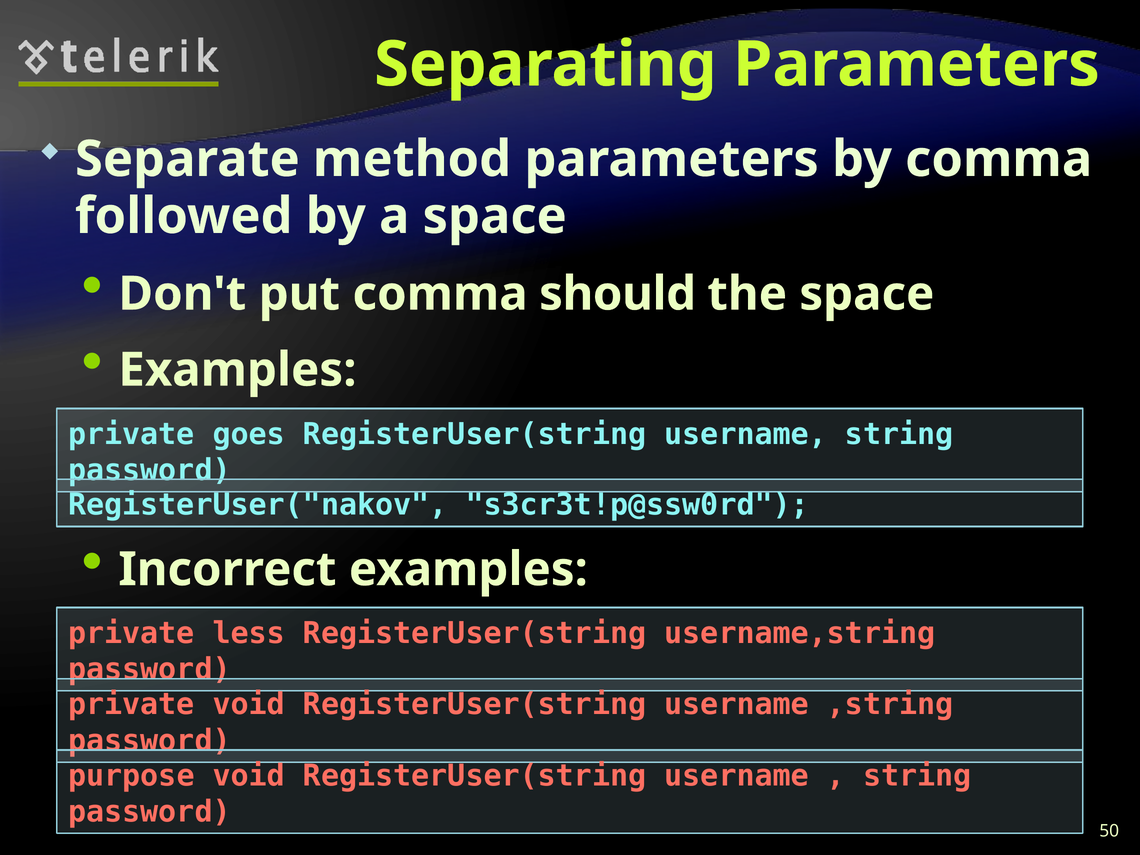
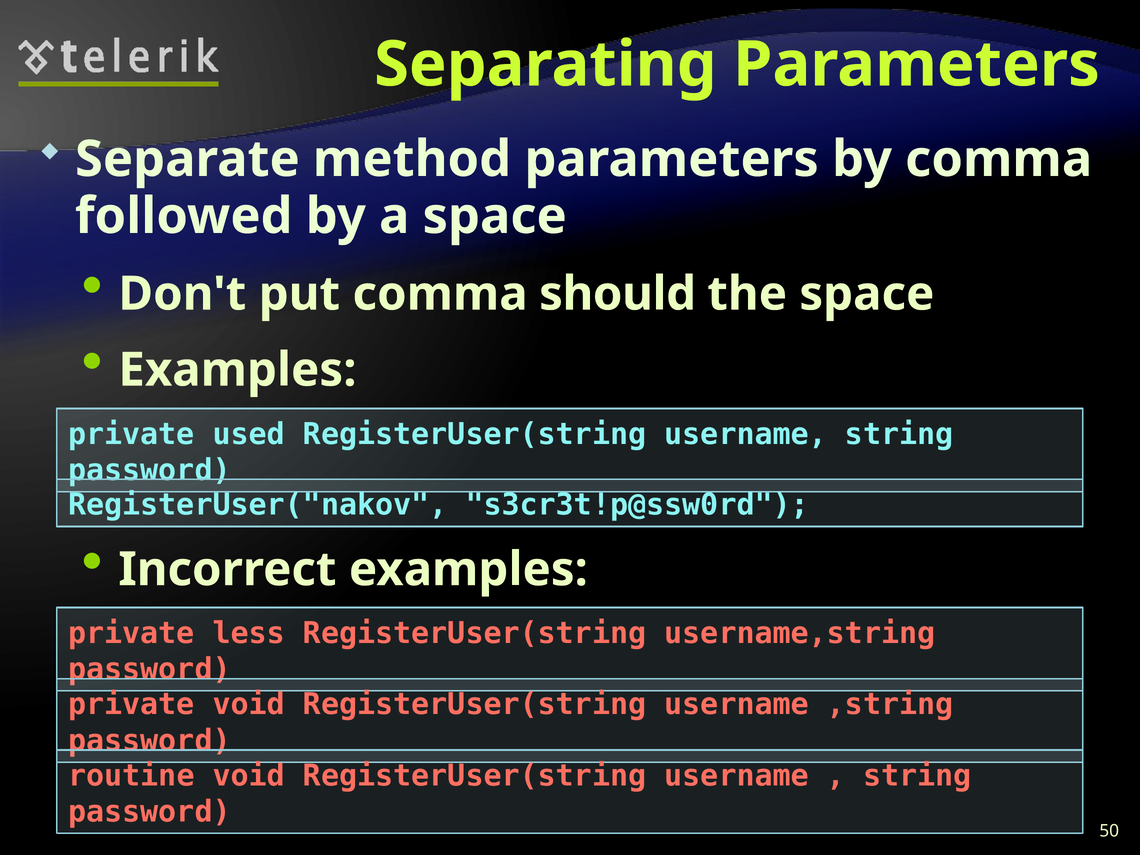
goes: goes -> used
purpose: purpose -> routine
